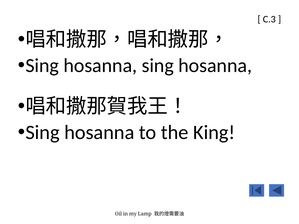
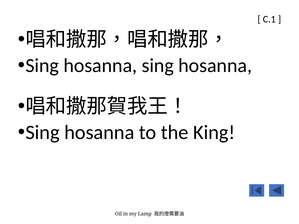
C.3: C.3 -> C.1
